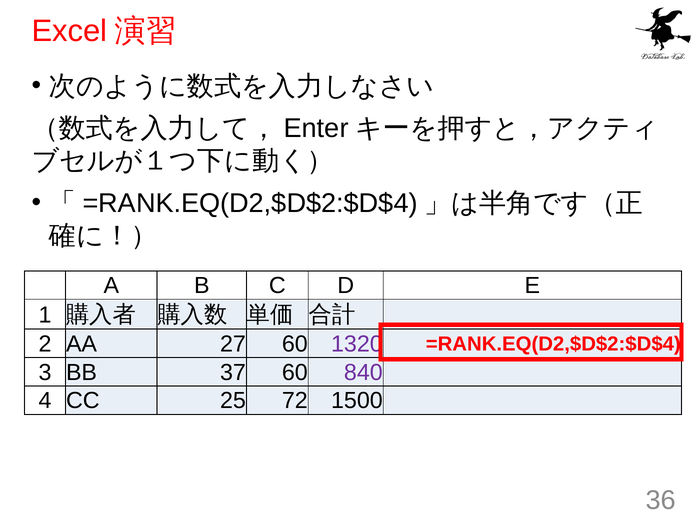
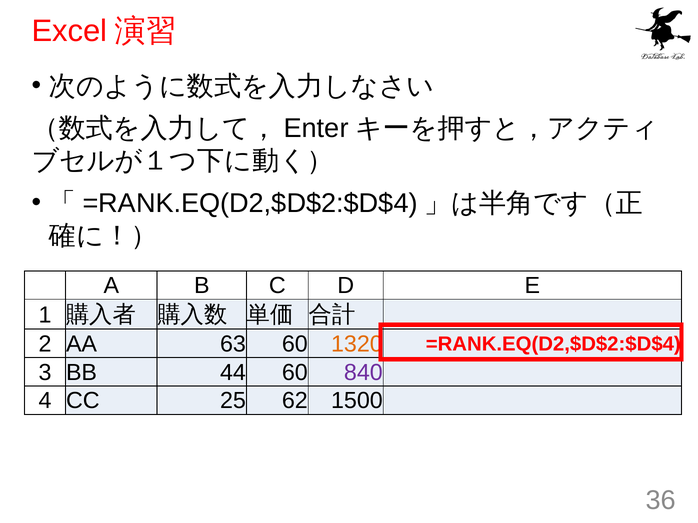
27: 27 -> 63
1320 colour: purple -> orange
37: 37 -> 44
72: 72 -> 62
